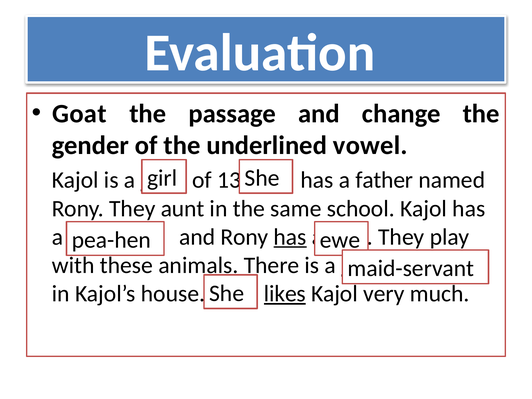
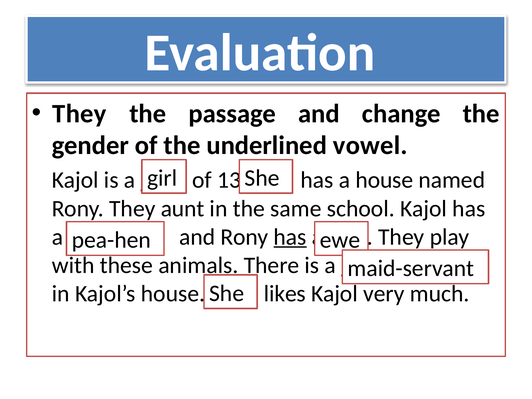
Goat at (79, 114): Goat -> They
a father: father -> house
likes underline: present -> none
